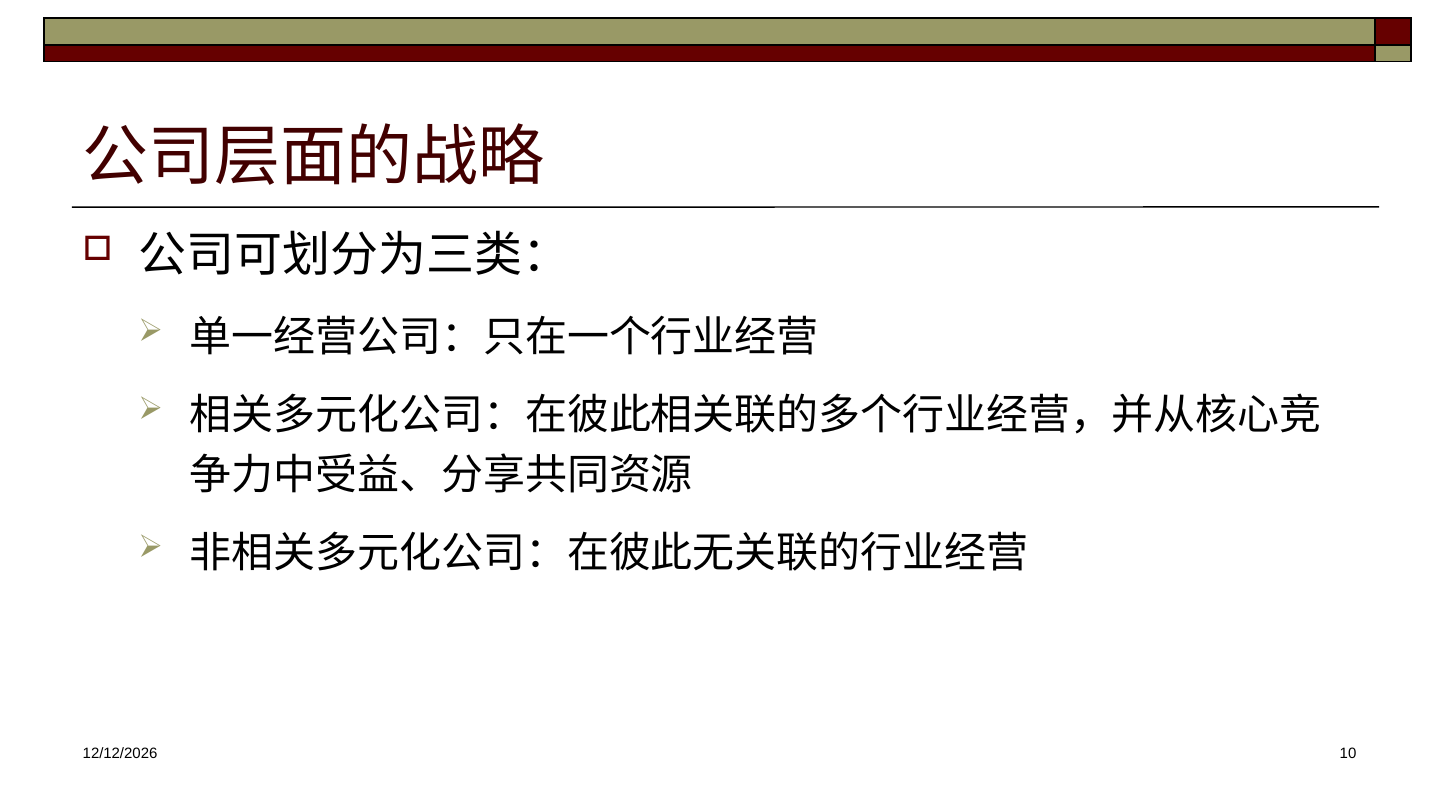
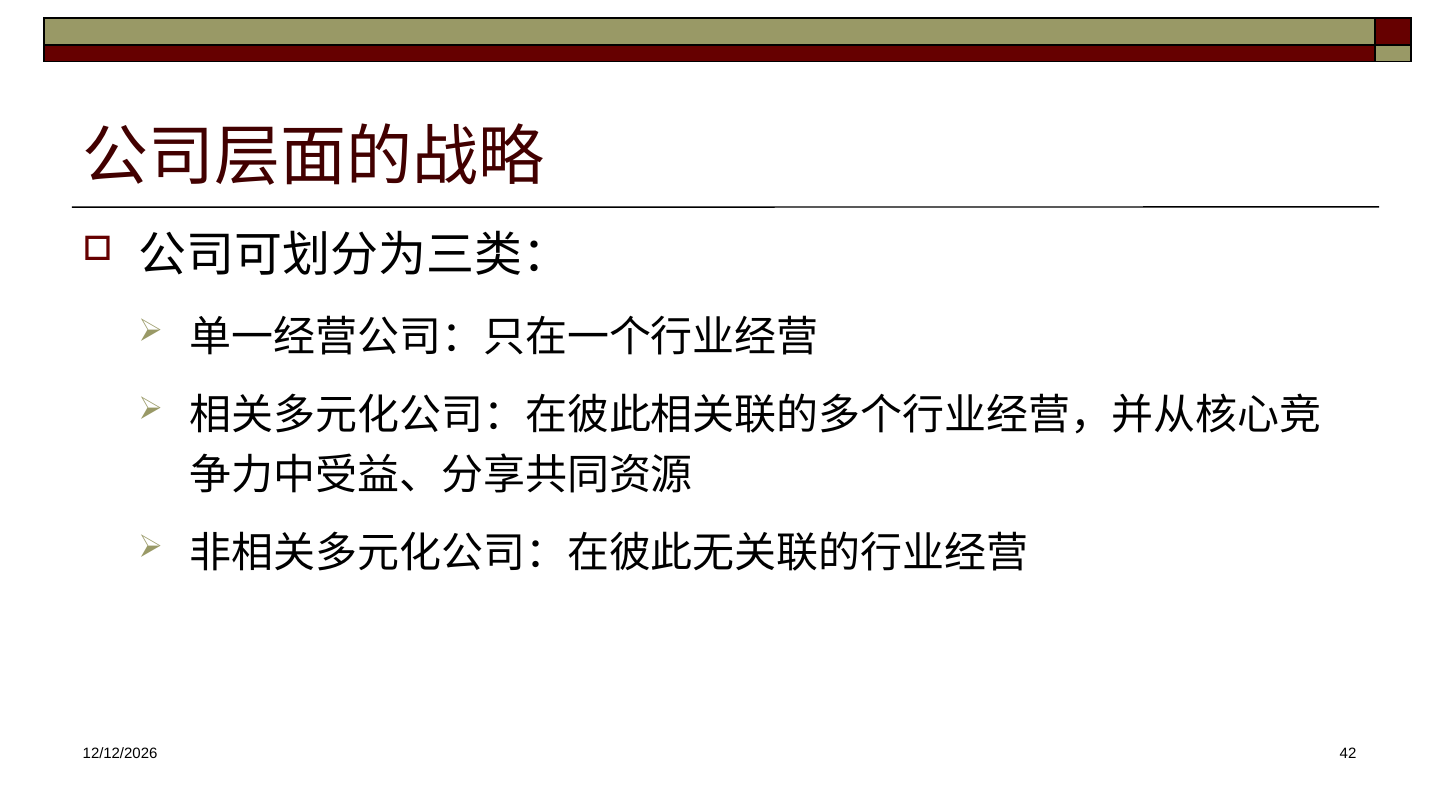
10: 10 -> 42
